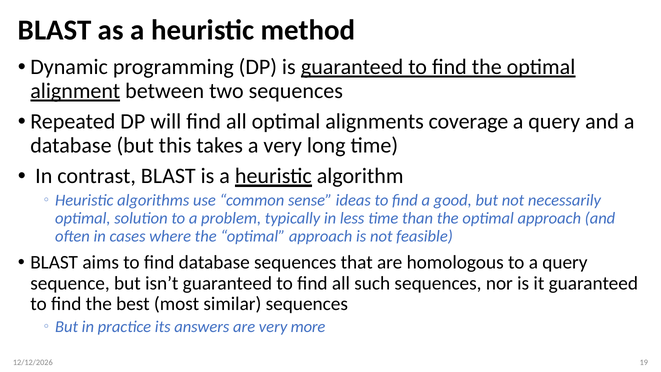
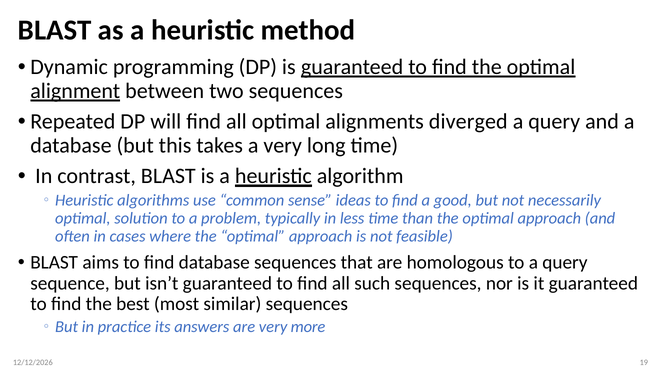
coverage: coverage -> diverged
